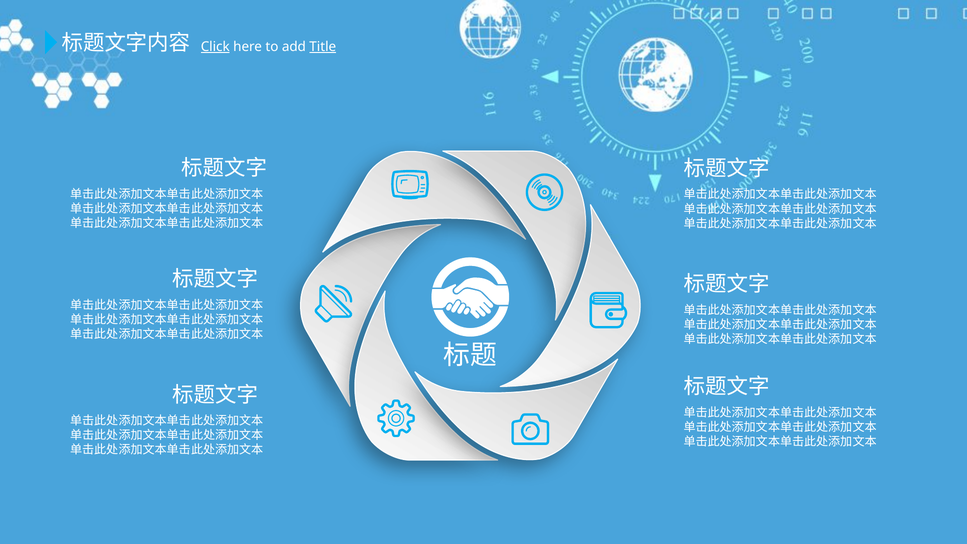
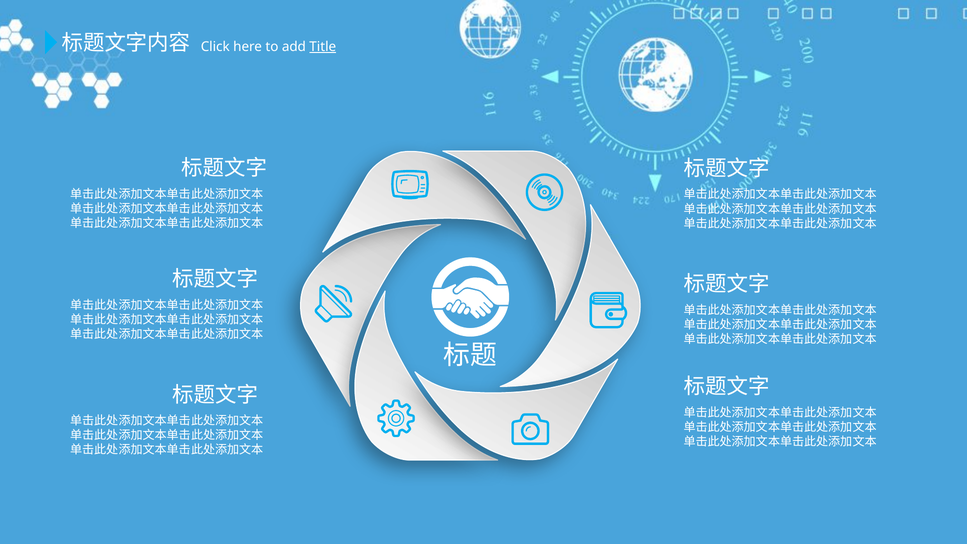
Click underline: present -> none
